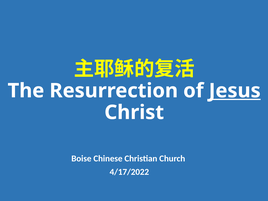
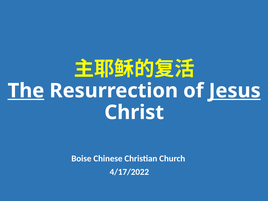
The underline: none -> present
